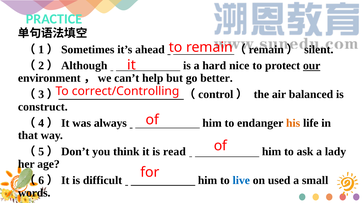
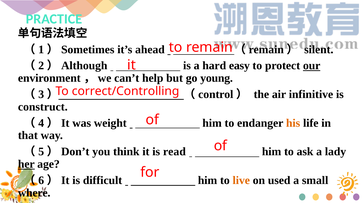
nice: nice -> easy
better: better -> young
balanced: balanced -> infinitive
always: always -> weight
her underline: none -> present
live colour: blue -> orange
words: words -> where
